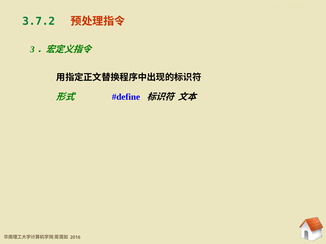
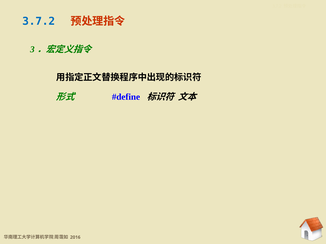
3.7.2 at (39, 21) colour: green -> blue
